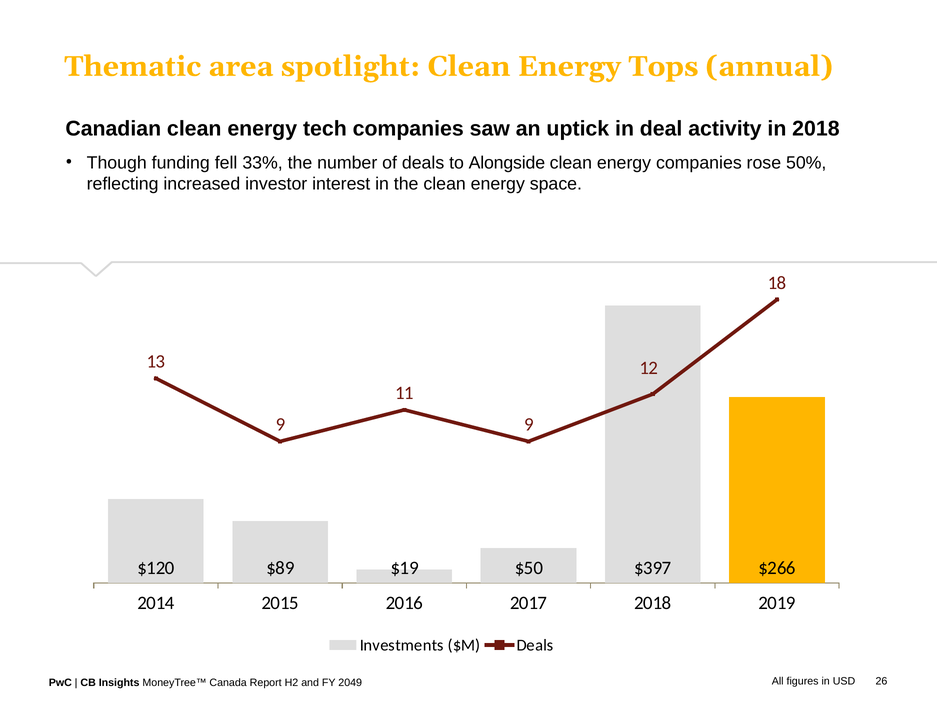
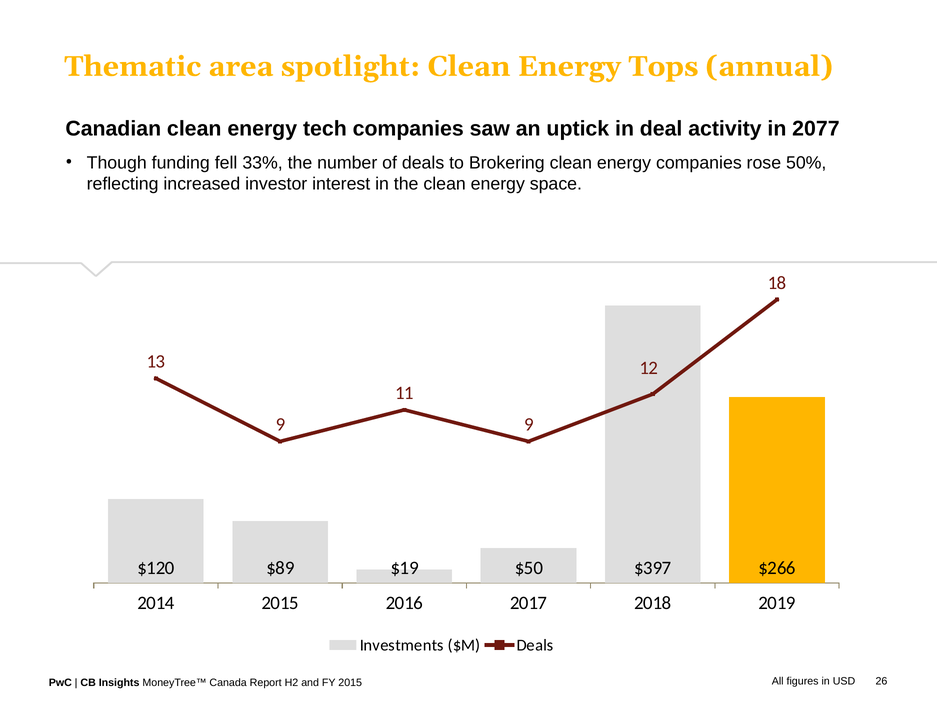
in 2018: 2018 -> 2077
Alongside: Alongside -> Brokering
2049 at (350, 683): 2049 -> 2015
